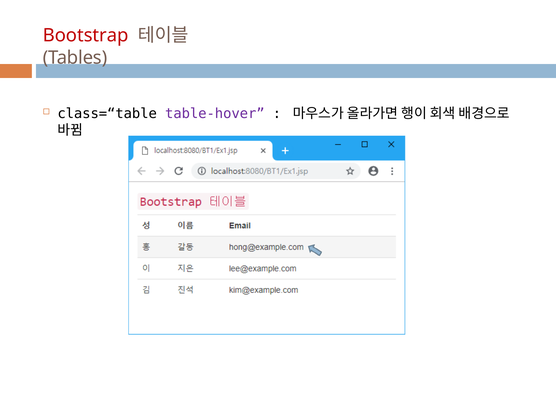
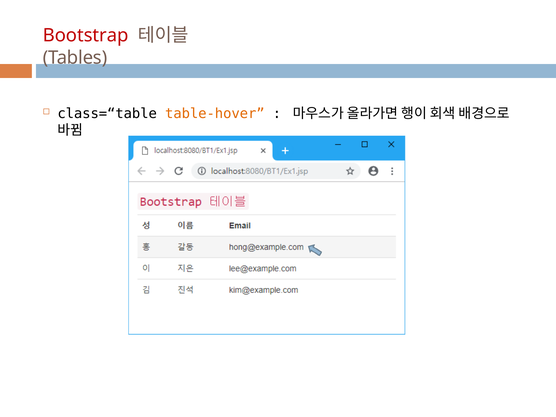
table-hover colour: purple -> orange
